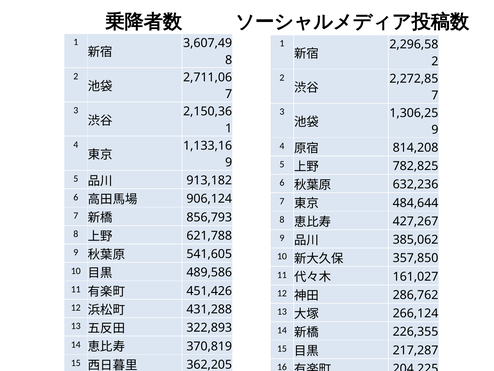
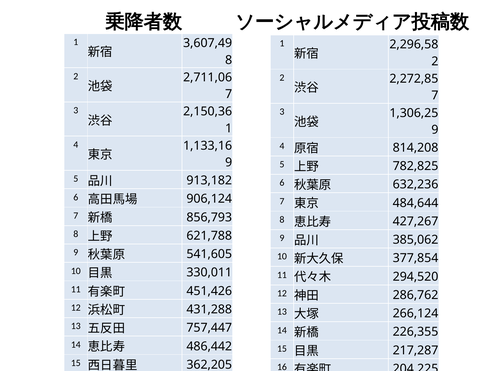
357,850: 357,850 -> 377,854
489,586: 489,586 -> 330,011
161,027: 161,027 -> 294,520
322,893: 322,893 -> 757,447
370,819: 370,819 -> 486,442
